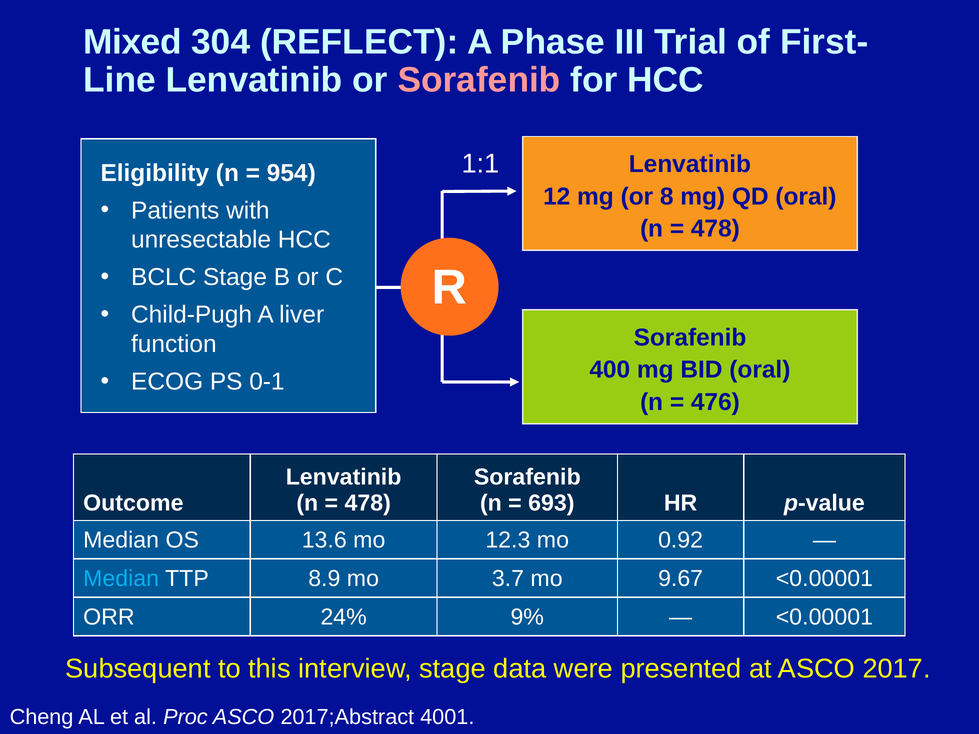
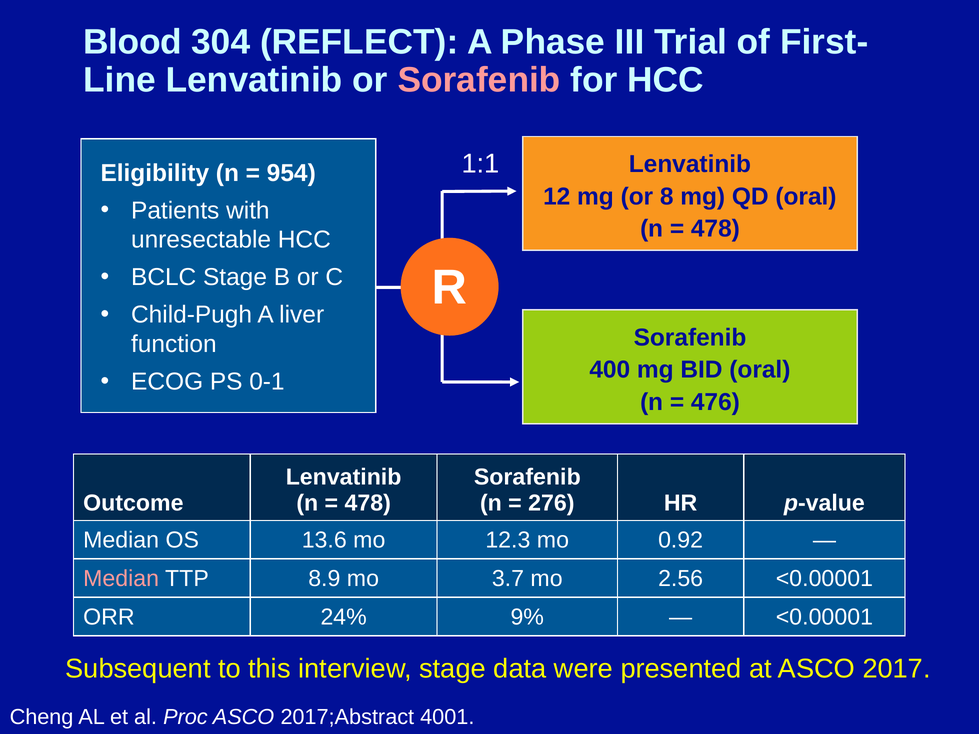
Mixed: Mixed -> Blood
693: 693 -> 276
Median at (121, 579) colour: light blue -> pink
9.67: 9.67 -> 2.56
